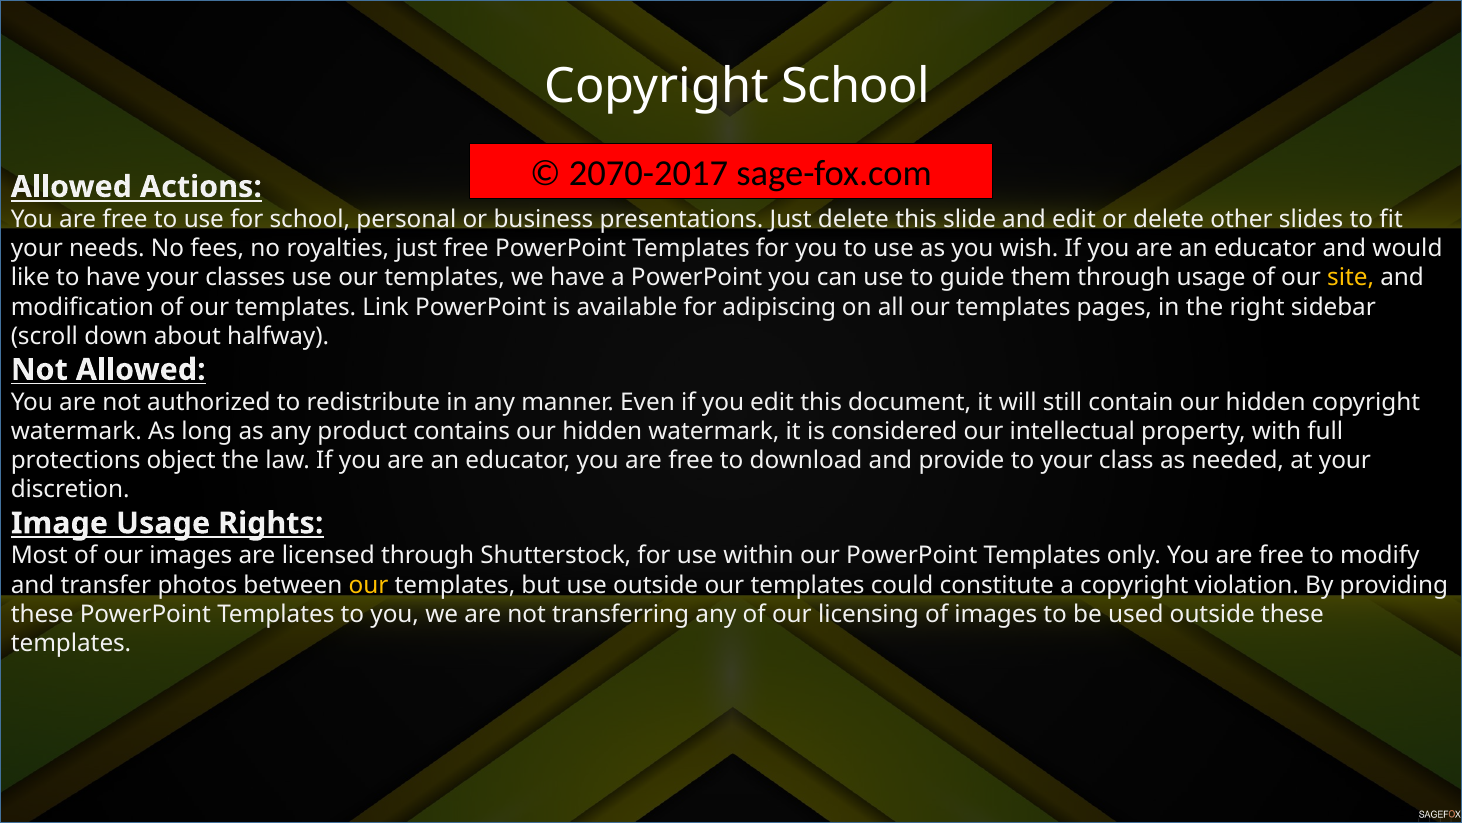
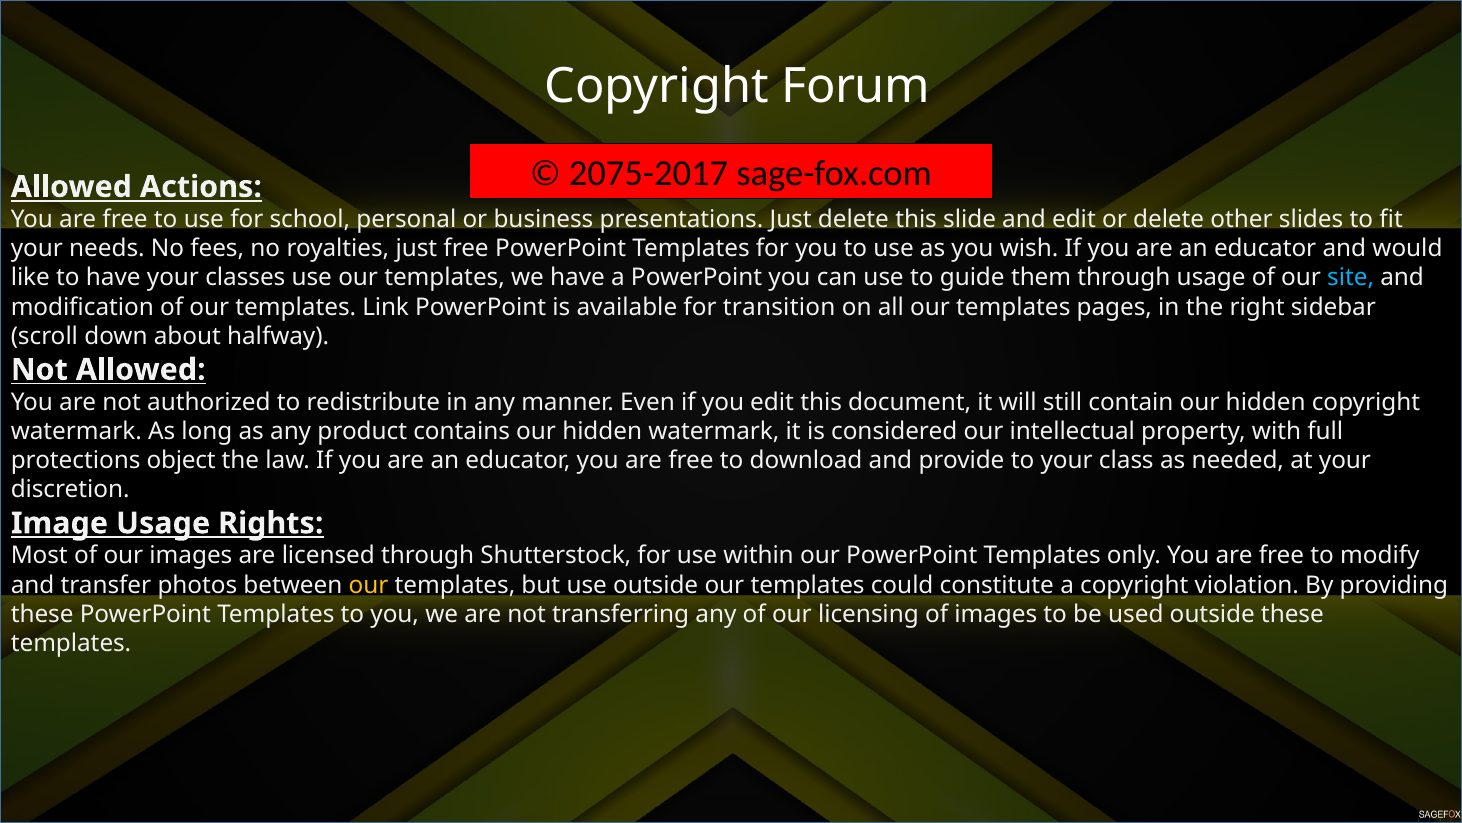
Copyright School: School -> Forum
2070-2017: 2070-2017 -> 2075-2017
site colour: yellow -> light blue
adipiscing: adipiscing -> transition
